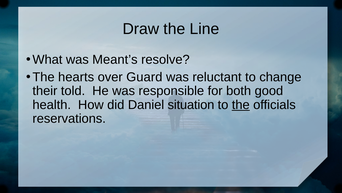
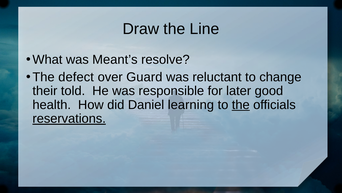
hearts: hearts -> defect
both: both -> later
situation: situation -> learning
reservations underline: none -> present
